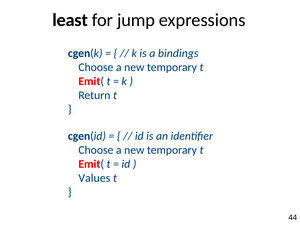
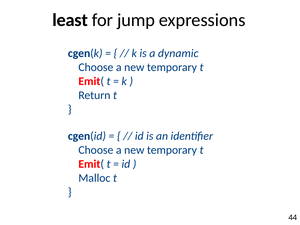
bindings: bindings -> dynamic
Values: Values -> Malloc
